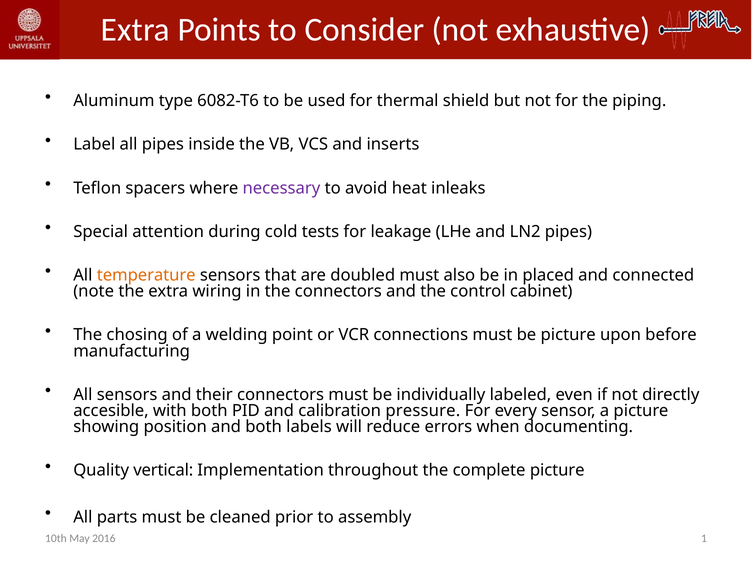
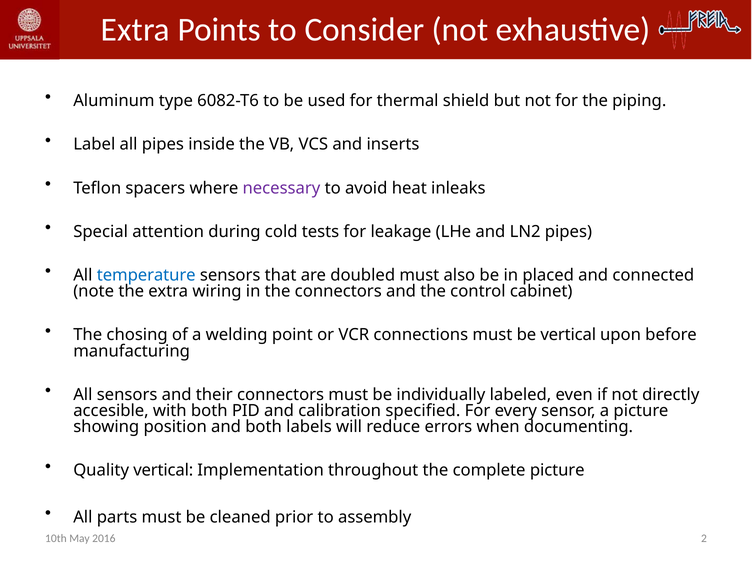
temperature colour: orange -> blue
be picture: picture -> vertical
pressure: pressure -> specified
1: 1 -> 2
